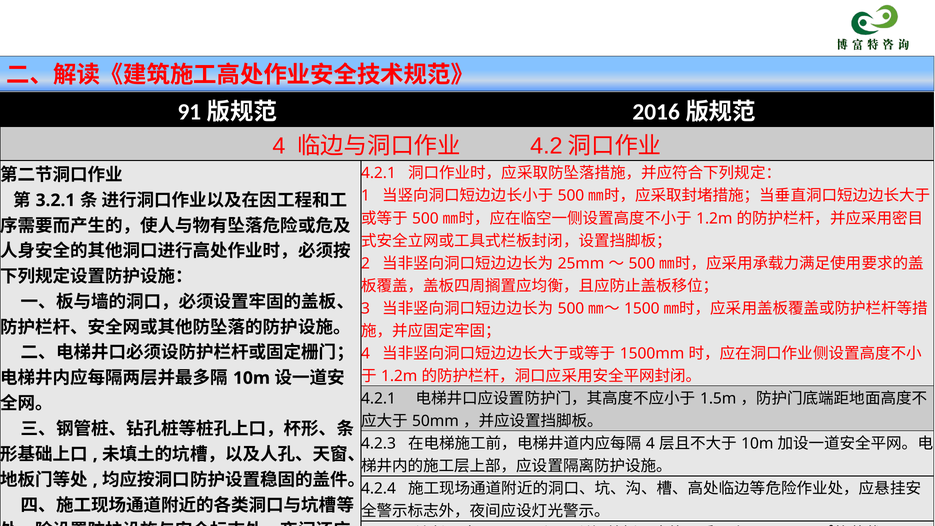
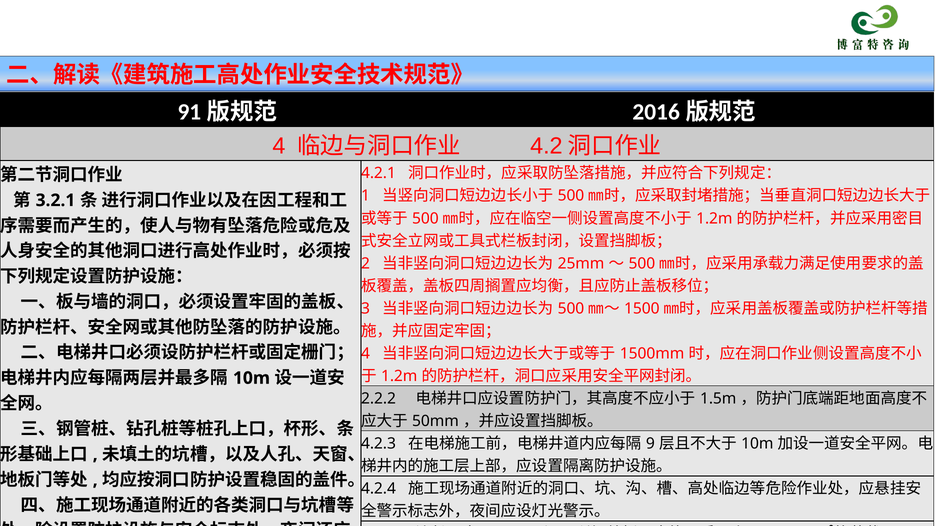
4.2.1 at (378, 398): 4.2.1 -> 2.2.2
4 at (650, 444): 4 -> 9
